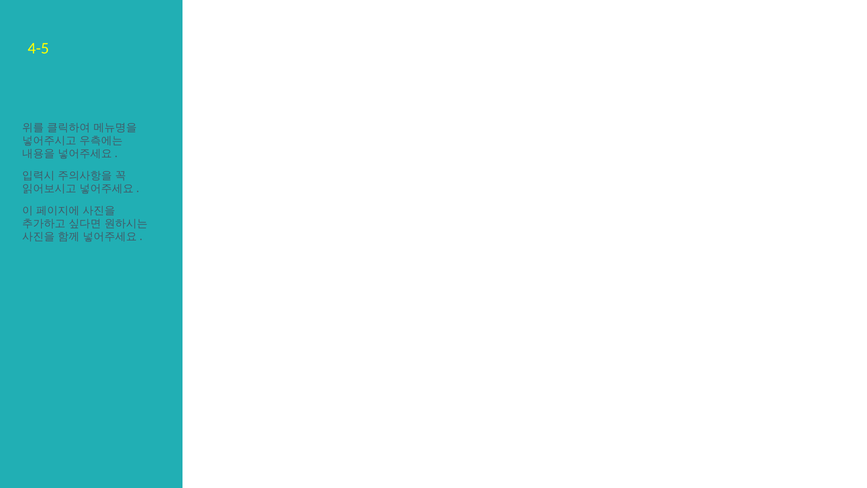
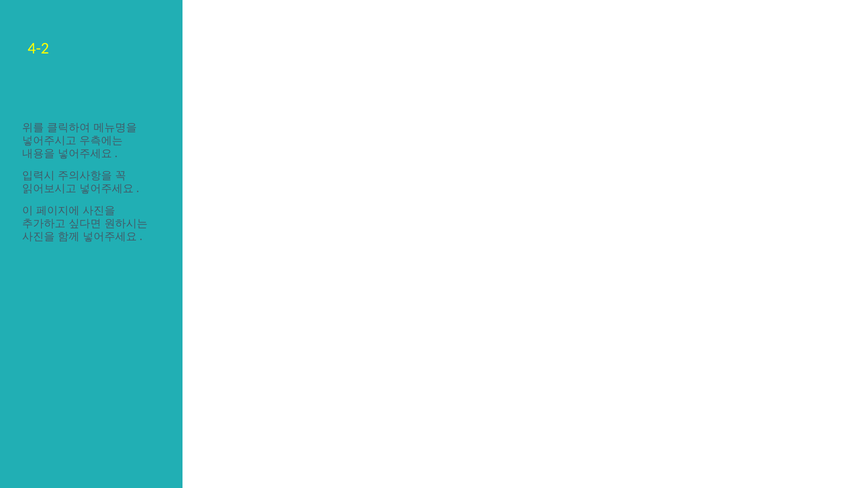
4-5: 4-5 -> 4-2
